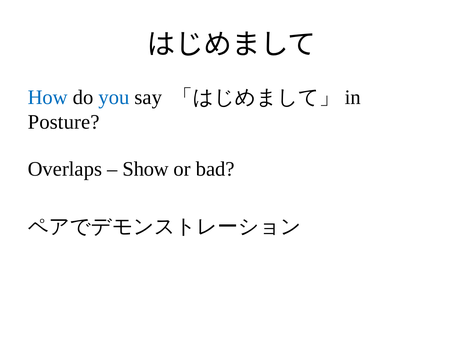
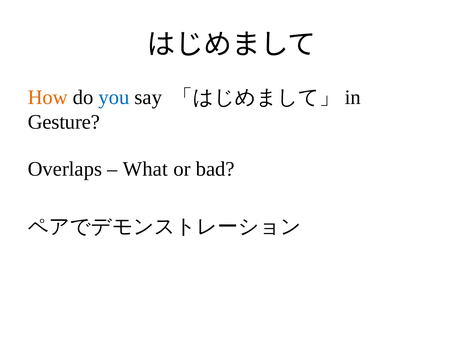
How colour: blue -> orange
Posture: Posture -> Gesture
Show: Show -> What
